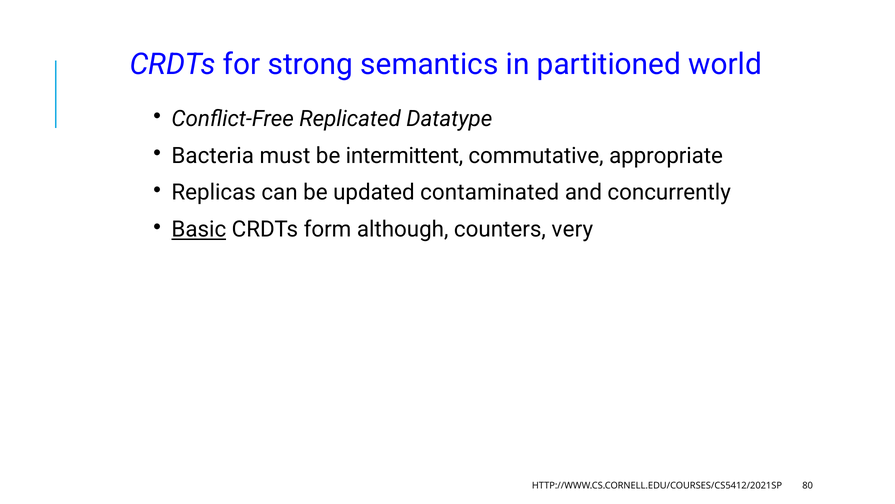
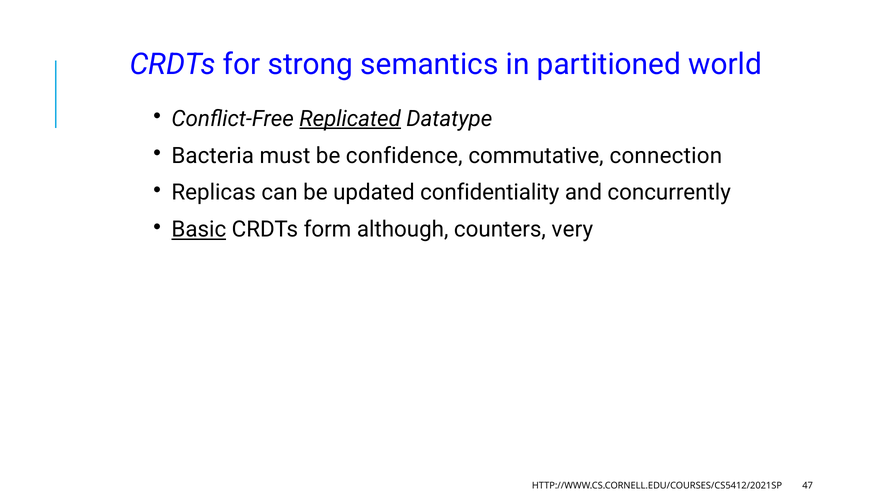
Replicated underline: none -> present
intermittent: intermittent -> confidence
appropriate: appropriate -> connection
contaminated: contaminated -> confidentiality
80: 80 -> 47
